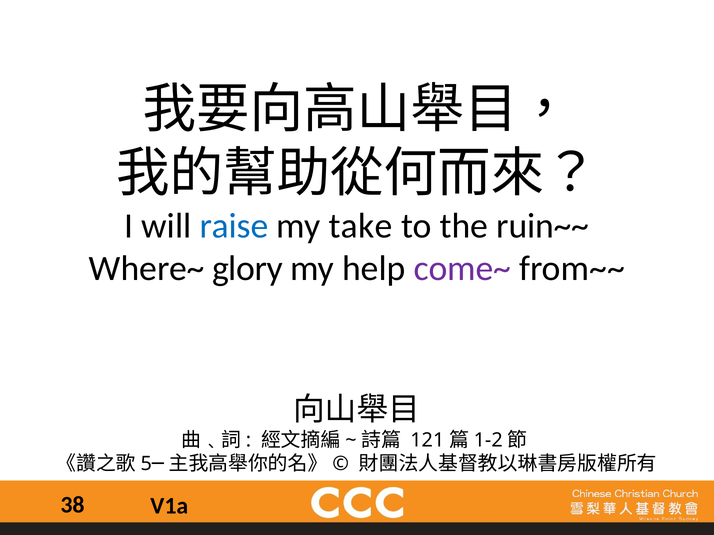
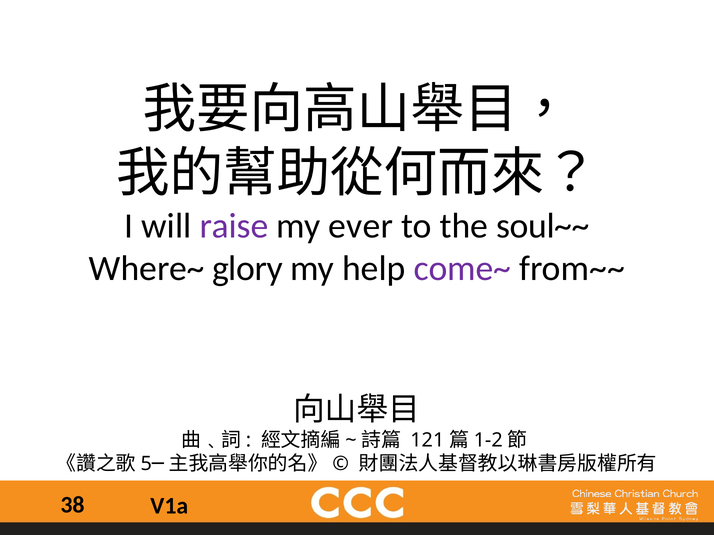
raise colour: blue -> purple
take: take -> ever
ruin~~: ruin~~ -> soul~~
